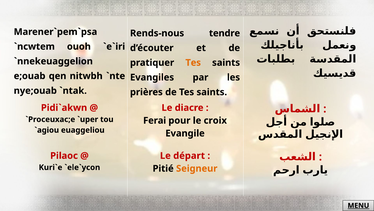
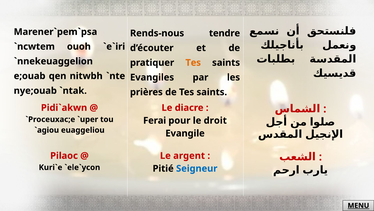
croix: croix -> droit
départ: départ -> argent
Seigneur colour: orange -> blue
